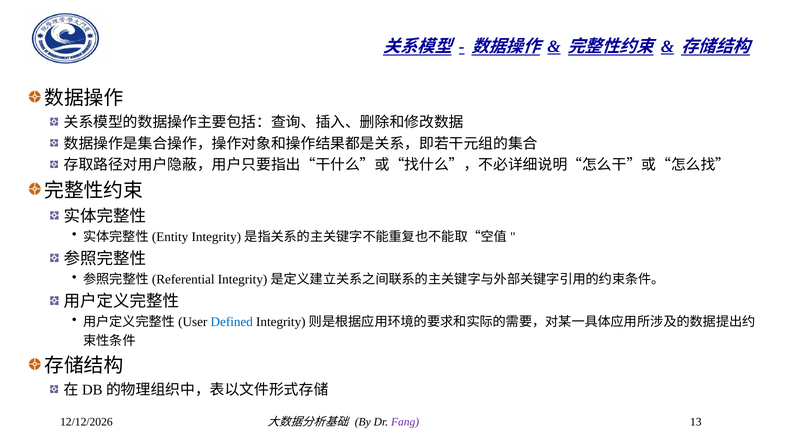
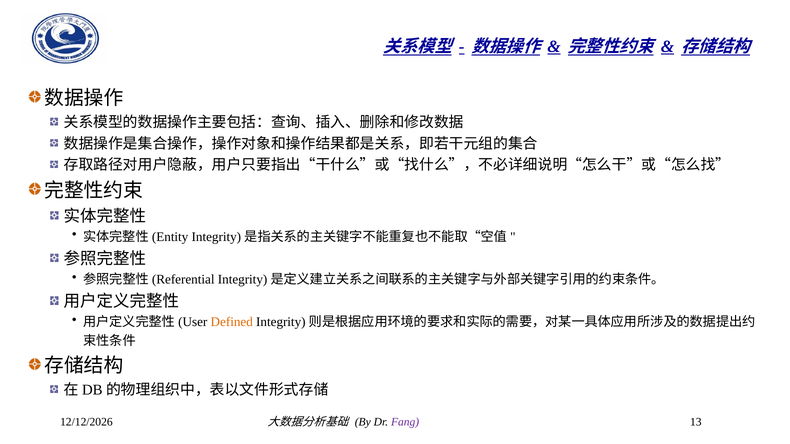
Defined colour: blue -> orange
